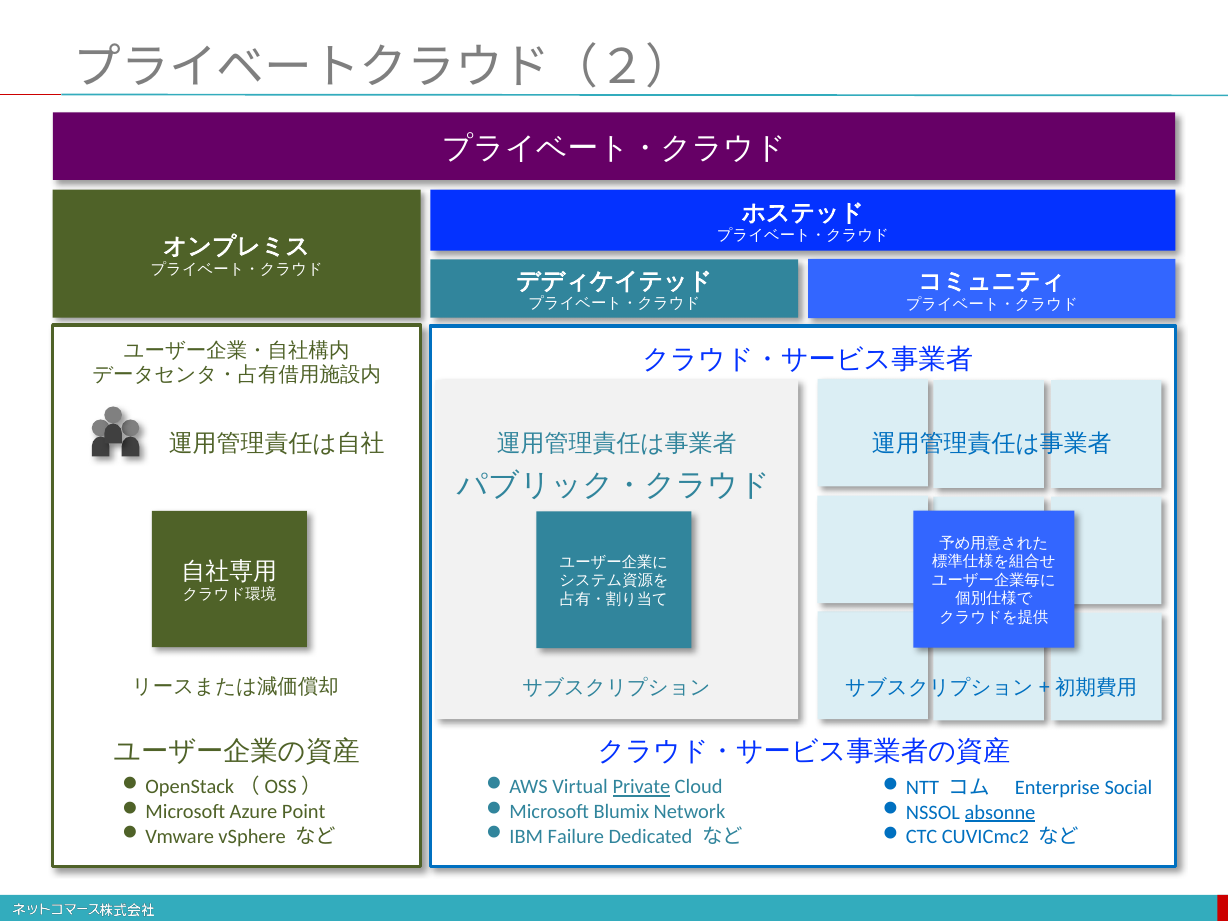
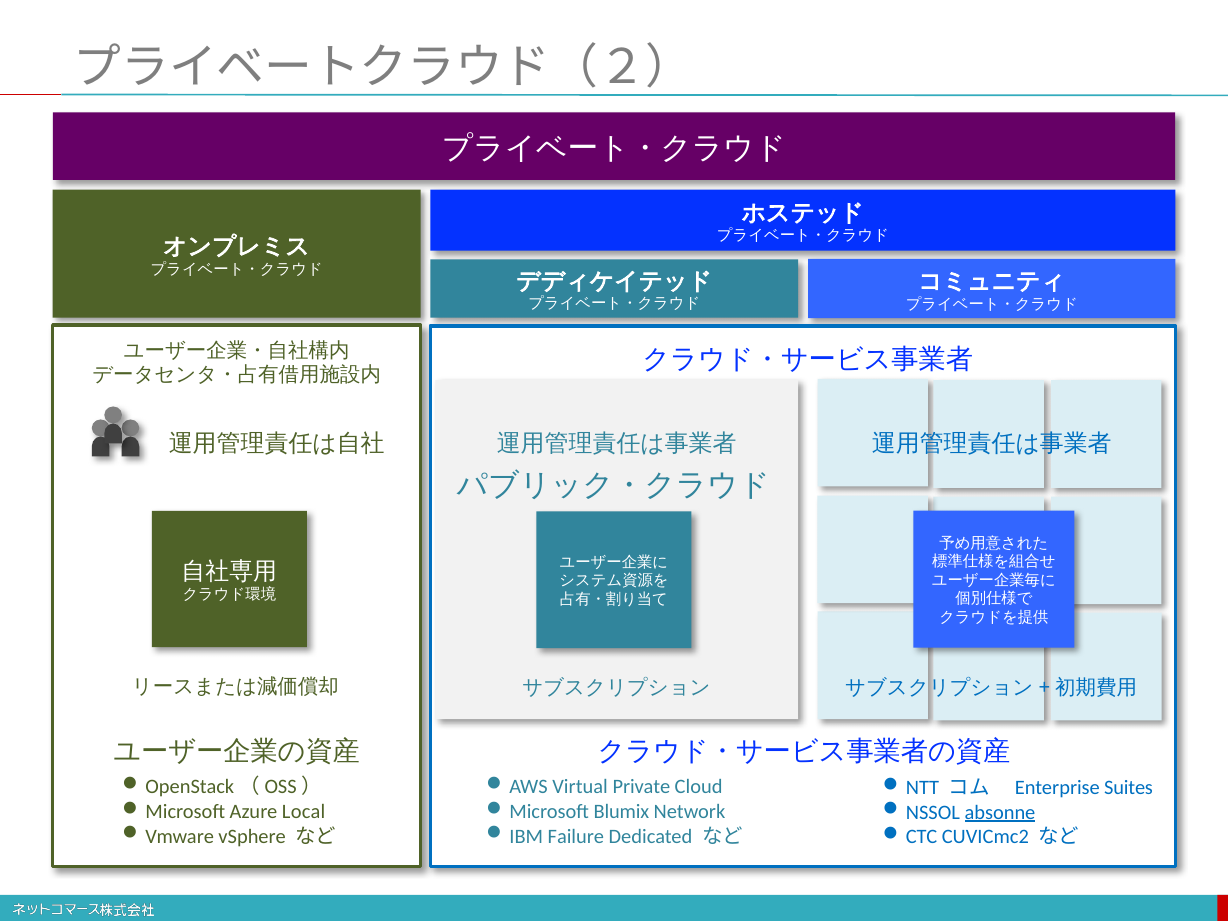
Private underline: present -> none
Social: Social -> Suites
Point: Point -> Local
